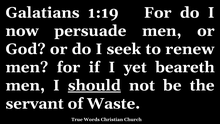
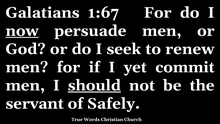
1:19: 1:19 -> 1:67
now underline: none -> present
beareth: beareth -> commit
Waste: Waste -> Safely
